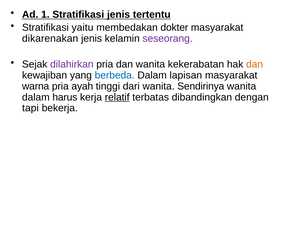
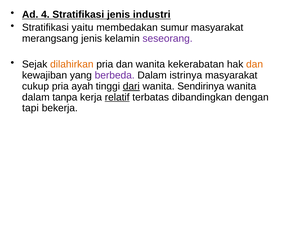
1: 1 -> 4
tertentu: tertentu -> industri
dokter: dokter -> sumur
dikarenakan: dikarenakan -> merangsang
dilahirkan colour: purple -> orange
berbeda colour: blue -> purple
lapisan: lapisan -> istrinya
warna: warna -> cukup
dari underline: none -> present
harus: harus -> tanpa
